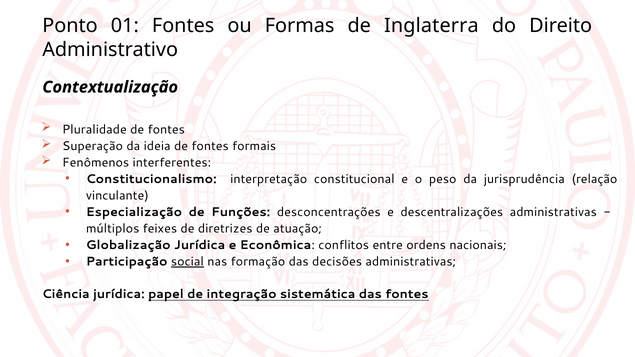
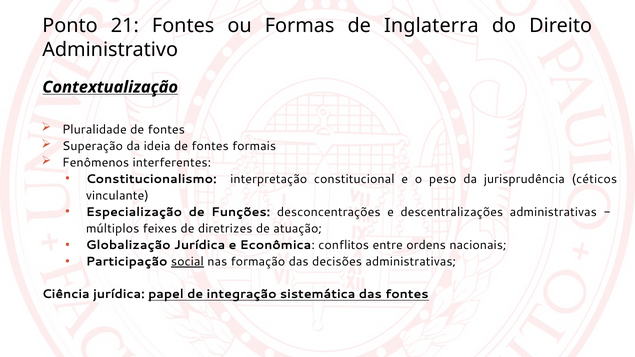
01: 01 -> 21
Contextualização underline: none -> present
relação: relação -> céticos
